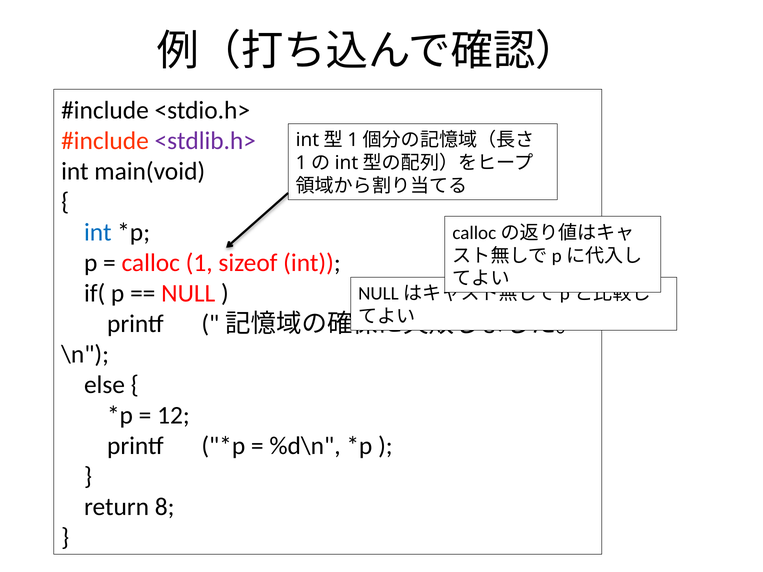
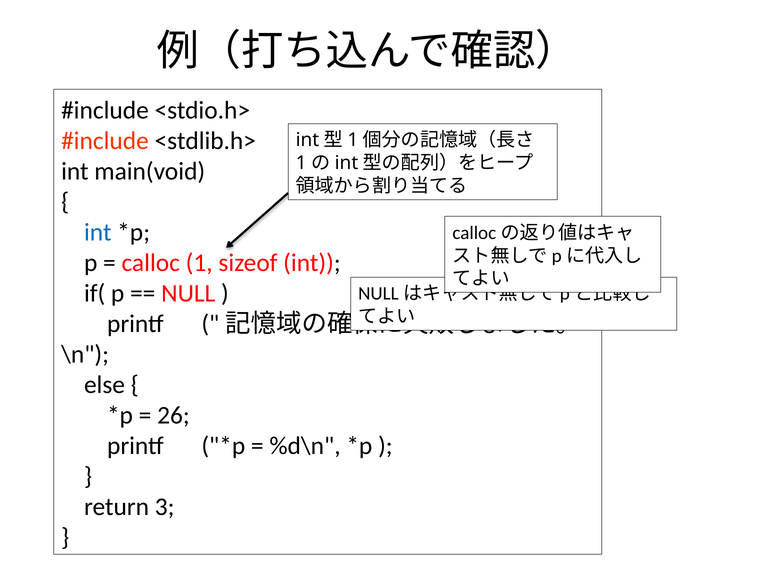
<stdlib.h> colour: purple -> black
12: 12 -> 26
8: 8 -> 3
